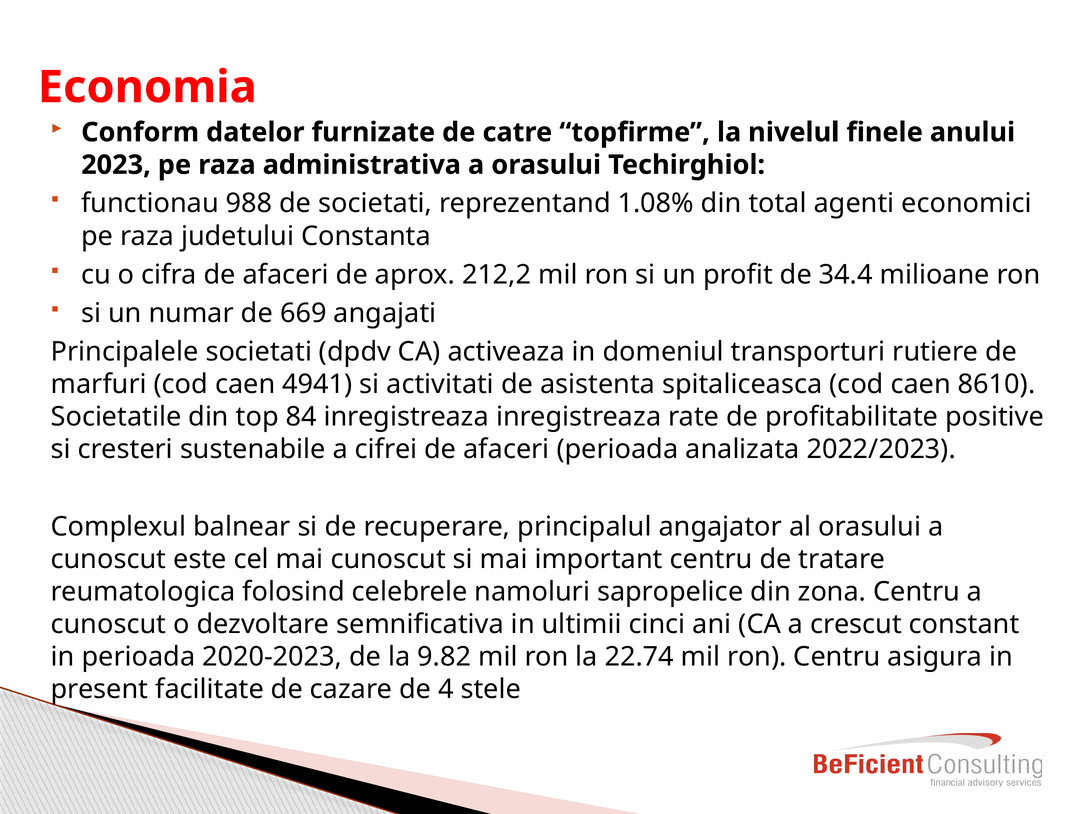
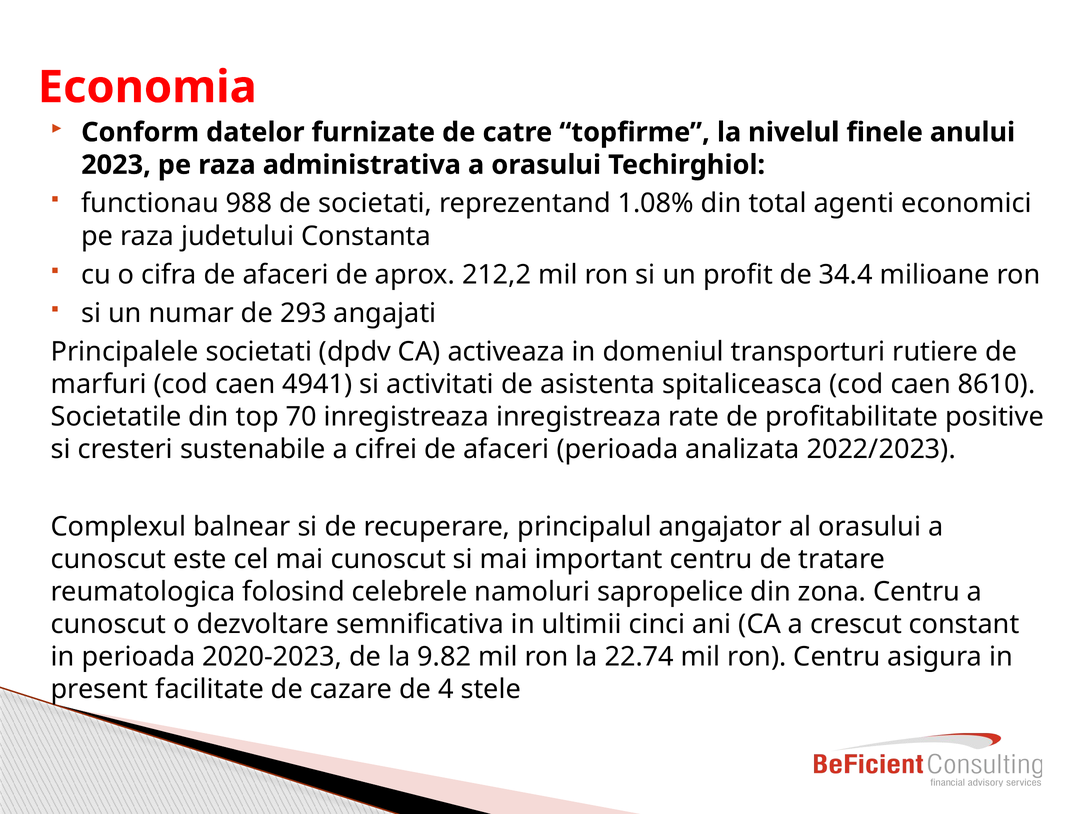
669: 669 -> 293
84: 84 -> 70
